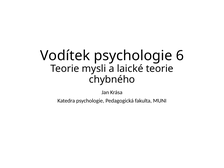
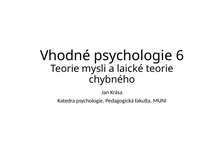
Vodítek: Vodítek -> Vhodné
